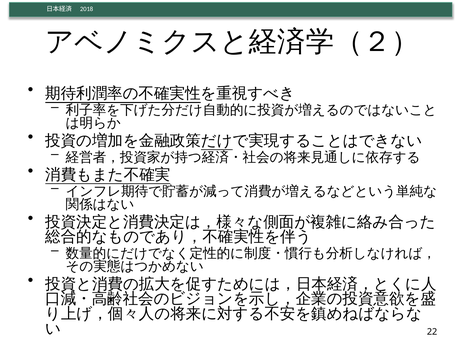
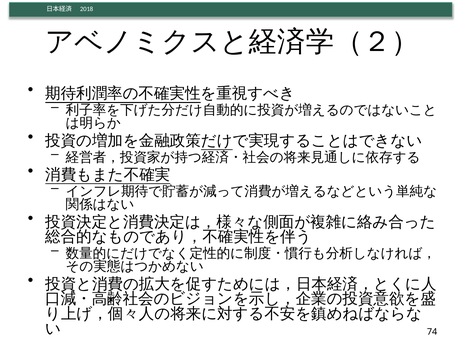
22: 22 -> 74
